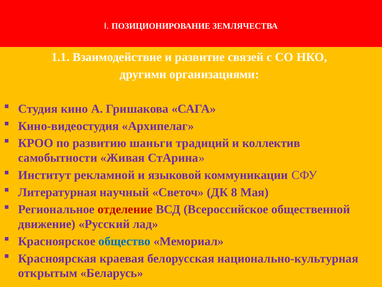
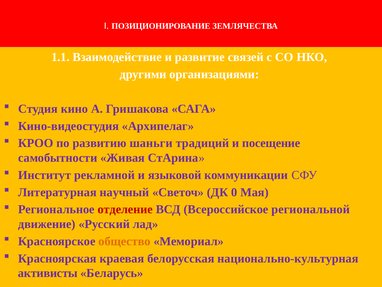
коллектив: коллектив -> посещение
8: 8 -> 0
общественной: общественной -> региональной
общество colour: blue -> orange
открытым: открытым -> активисты
